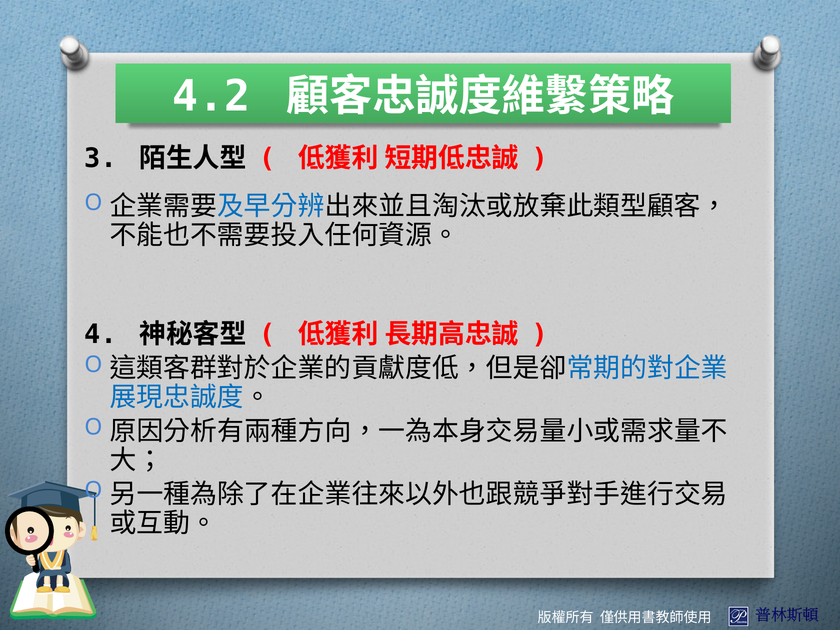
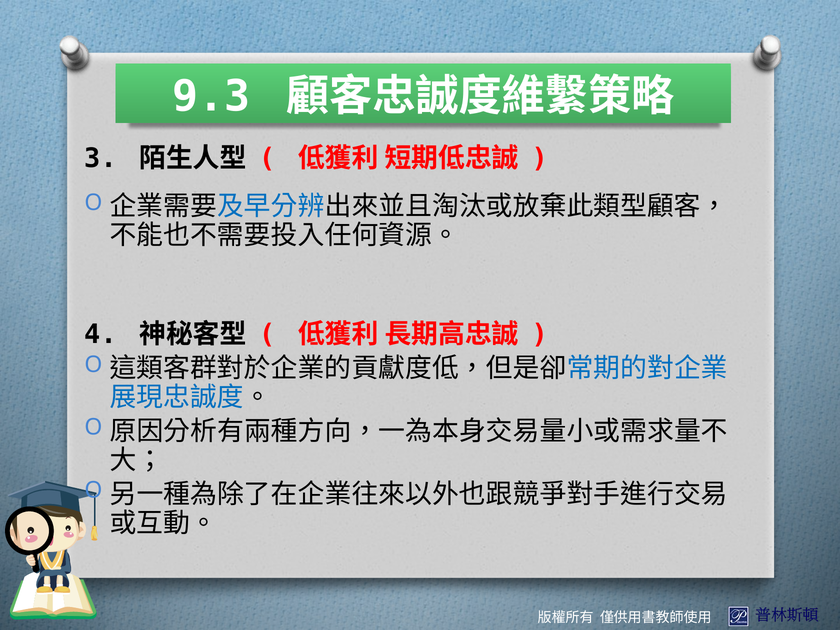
4.2: 4.2 -> 9.3
